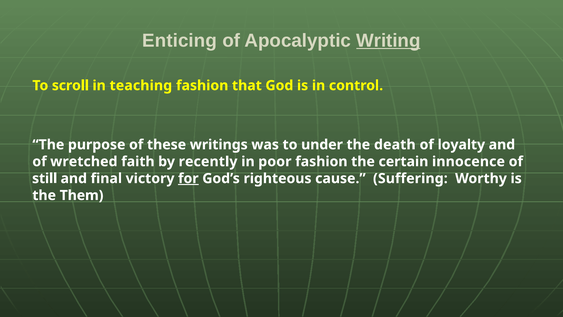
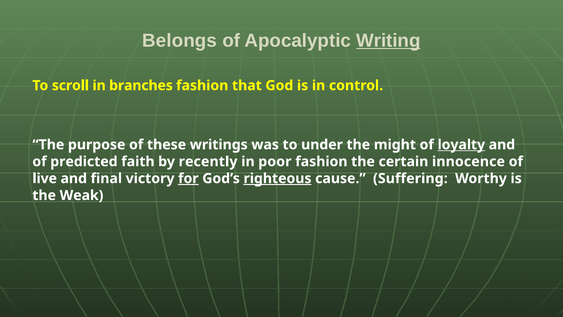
Enticing: Enticing -> Belongs
teaching: teaching -> branches
death: death -> might
loyalty underline: none -> present
wretched: wretched -> predicted
still: still -> live
righteous underline: none -> present
Them: Them -> Weak
